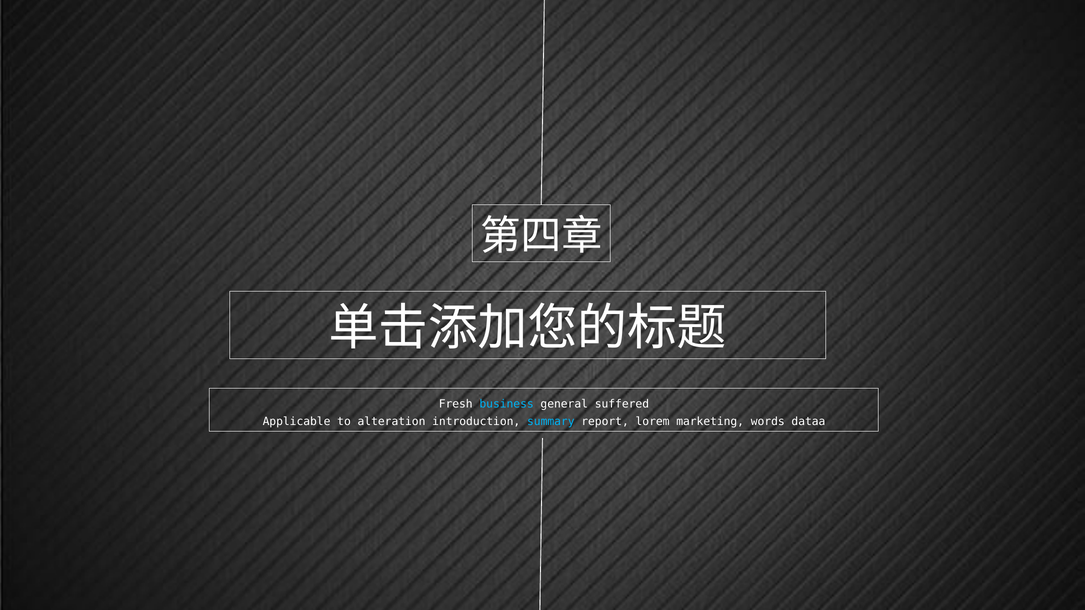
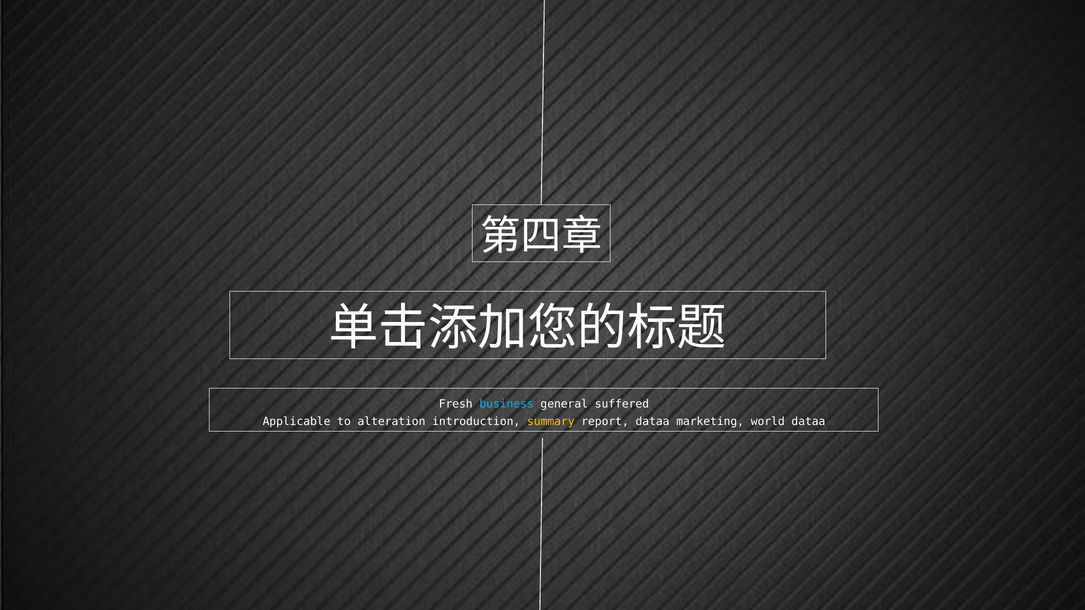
summary colour: light blue -> yellow
report lorem: lorem -> dataa
words: words -> world
